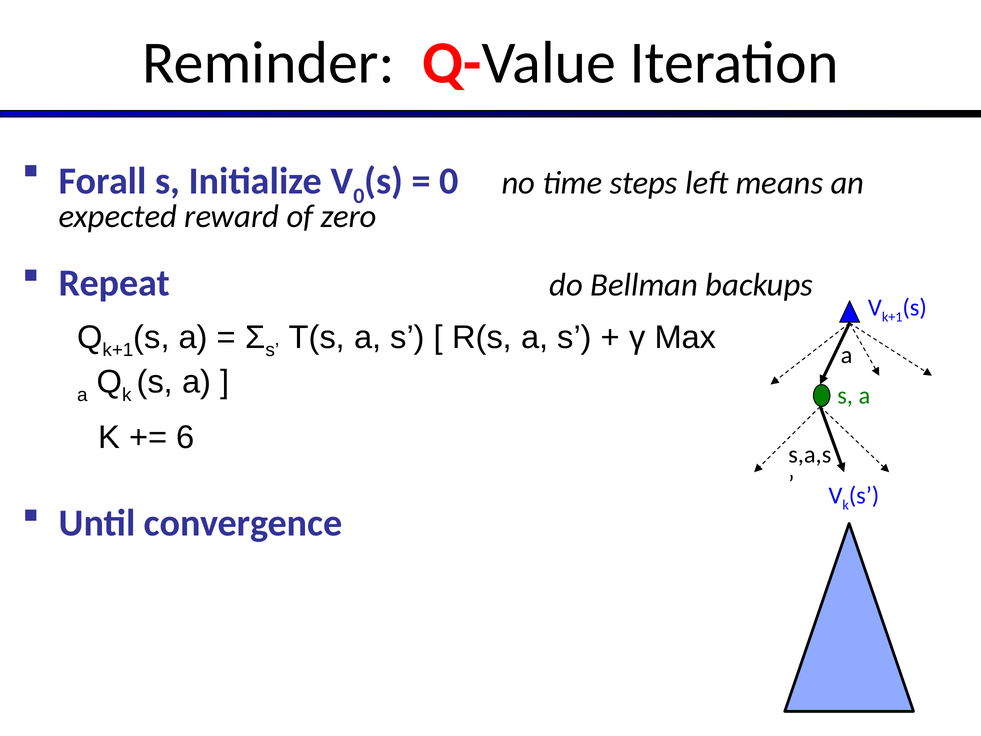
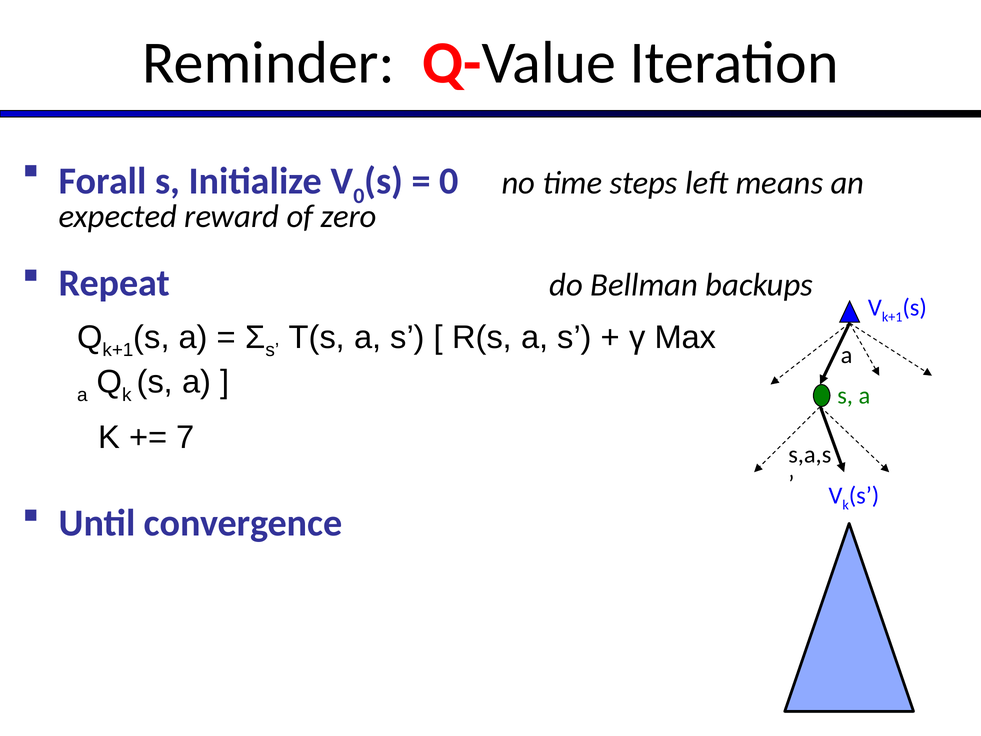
6: 6 -> 7
